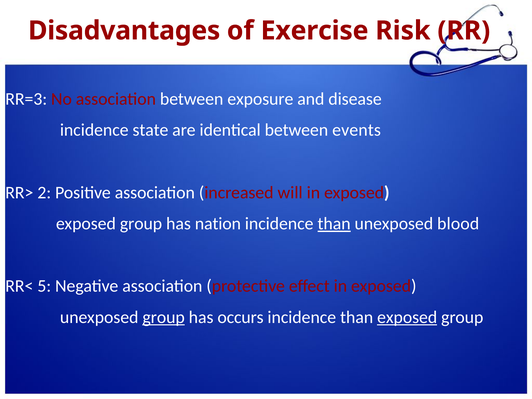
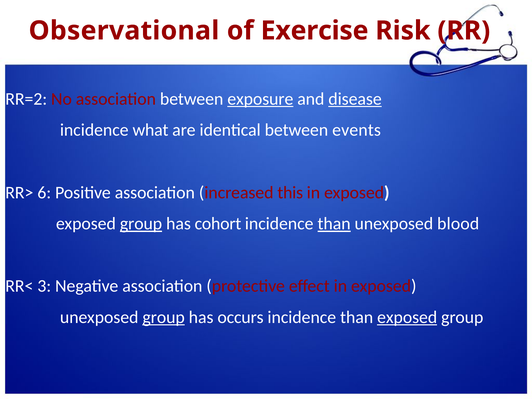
Disadvantages: Disadvantages -> Observational
RR=3: RR=3 -> RR=2
exposure underline: none -> present
disease underline: none -> present
state: state -> what
2: 2 -> 6
will: will -> this
group at (141, 224) underline: none -> present
nation: nation -> cohort
5: 5 -> 3
